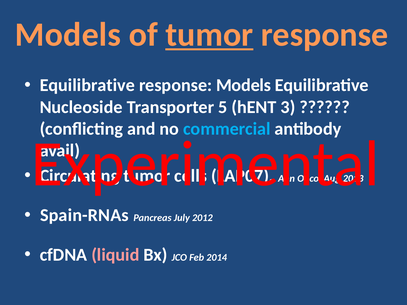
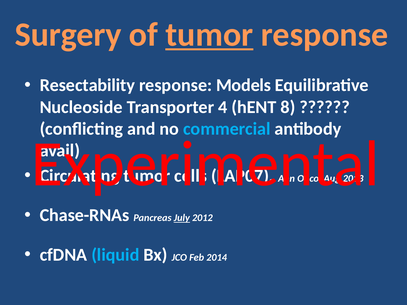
Models at (68, 35): Models -> Surgery
Equilibrative at (87, 85): Equilibrative -> Resectability
5: 5 -> 4
3: 3 -> 8
Spain-RNAs: Spain-RNAs -> Chase-RNAs
July underline: none -> present
liquid colour: pink -> light blue
